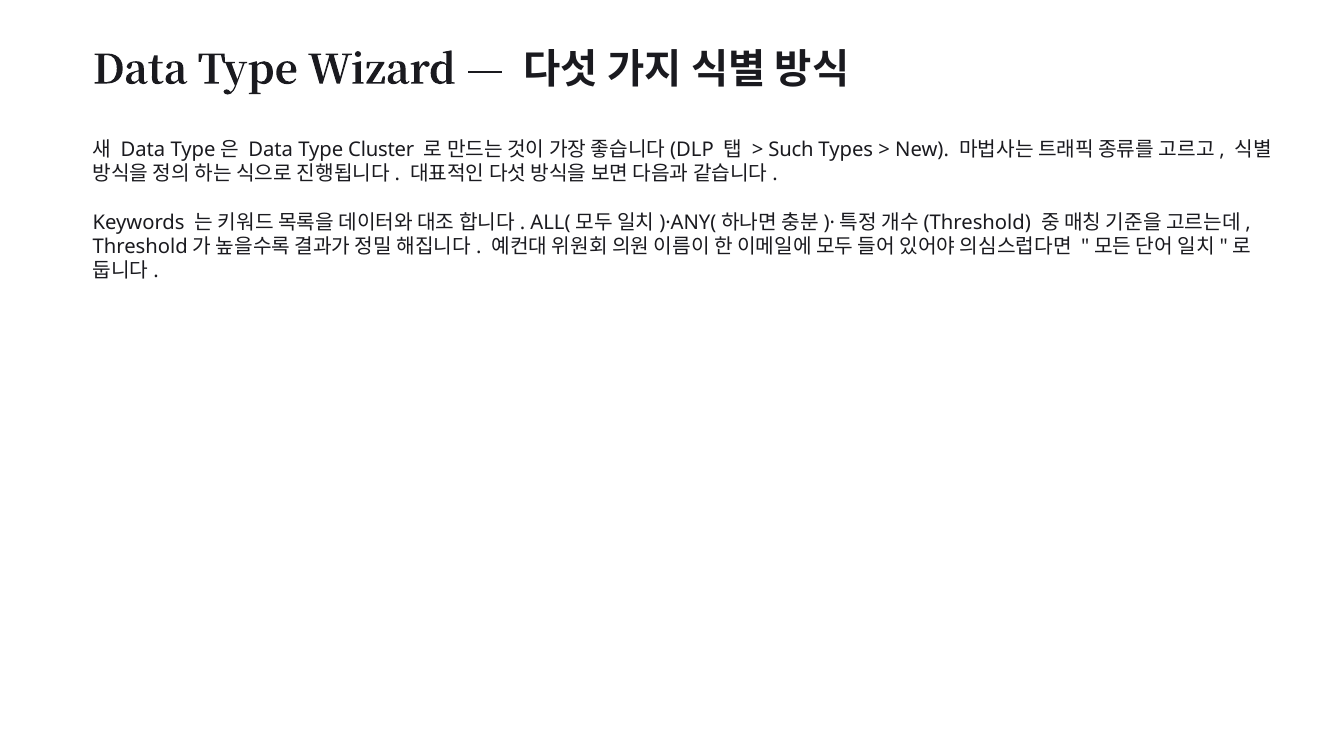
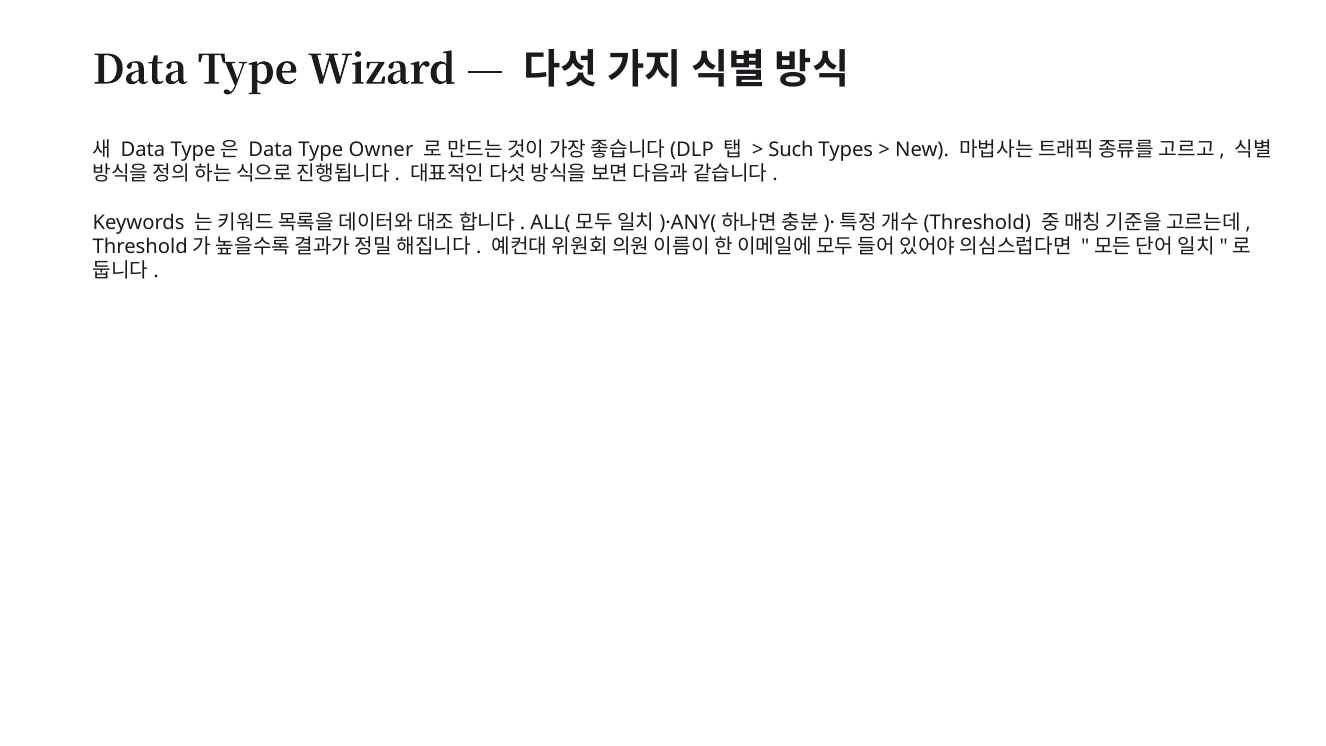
Cluster: Cluster -> Owner
